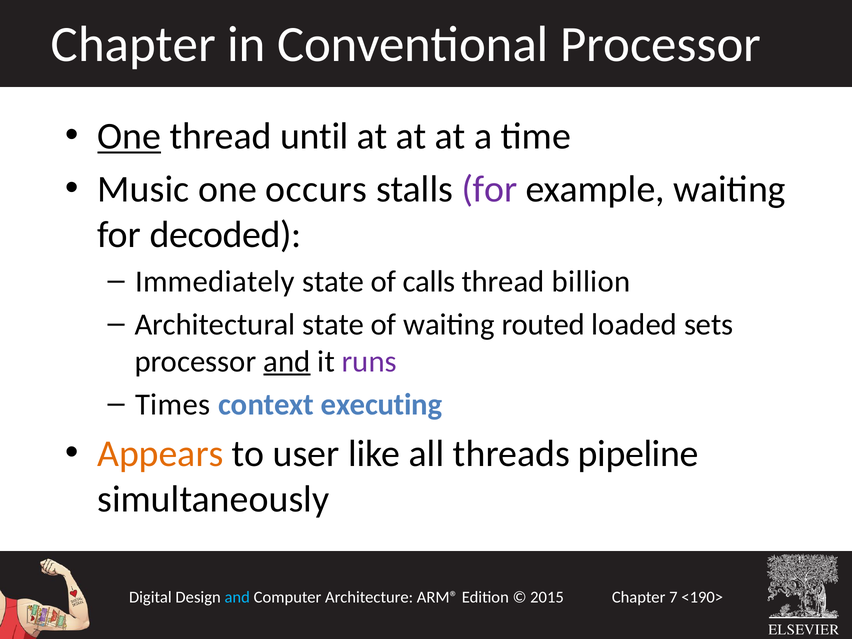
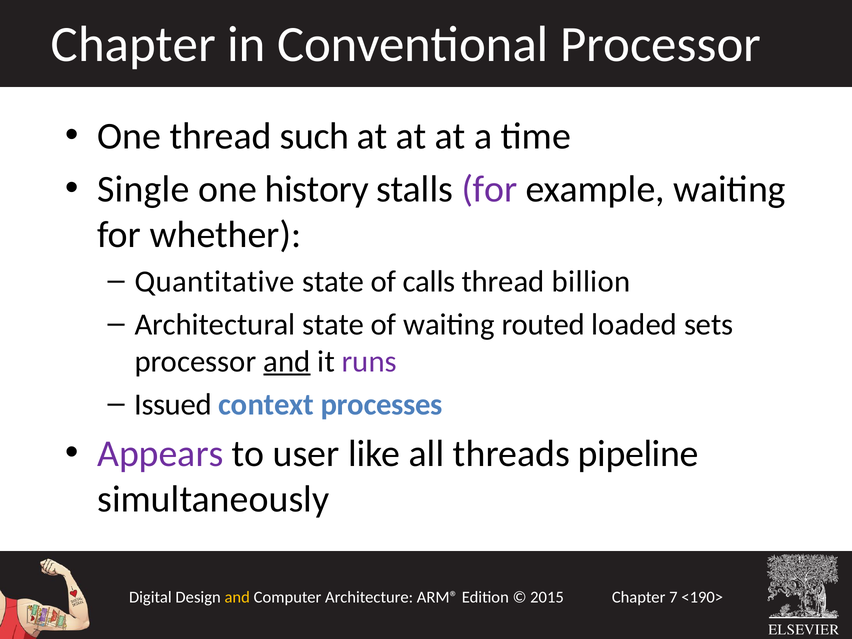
One at (129, 136) underline: present -> none
until: until -> such
Music: Music -> Single
occurs: occurs -> history
decoded: decoded -> whether
Immediately: Immediately -> Quantitative
Times: Times -> Issued
executing: executing -> processes
Appears colour: orange -> purple
and at (237, 598) colour: light blue -> yellow
